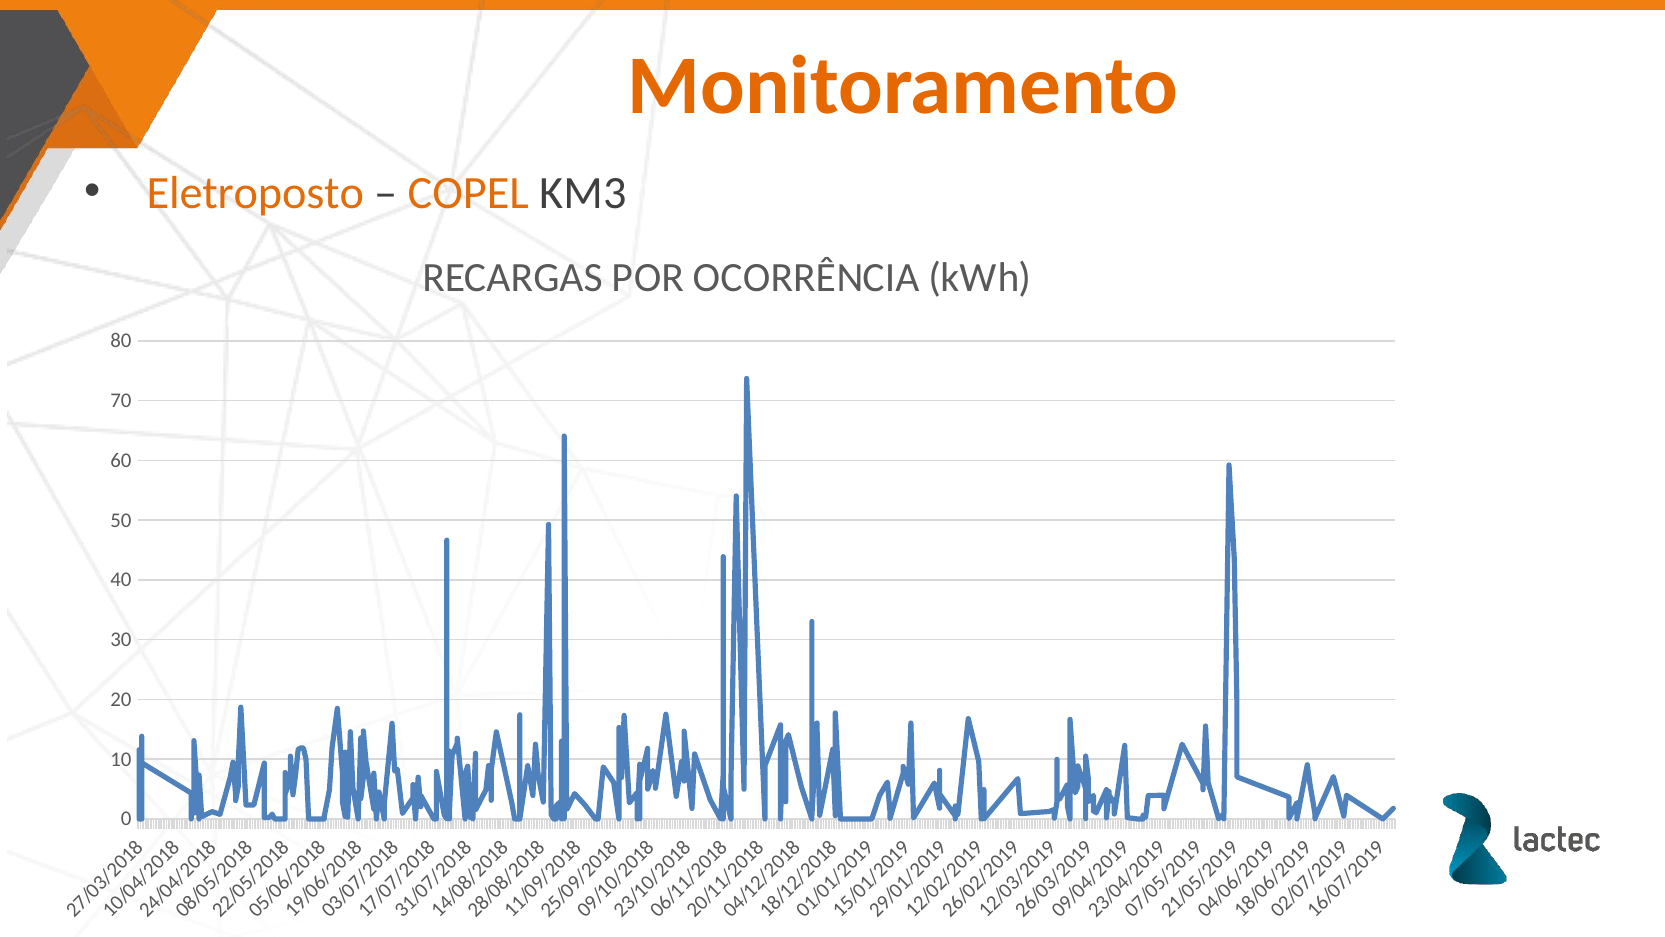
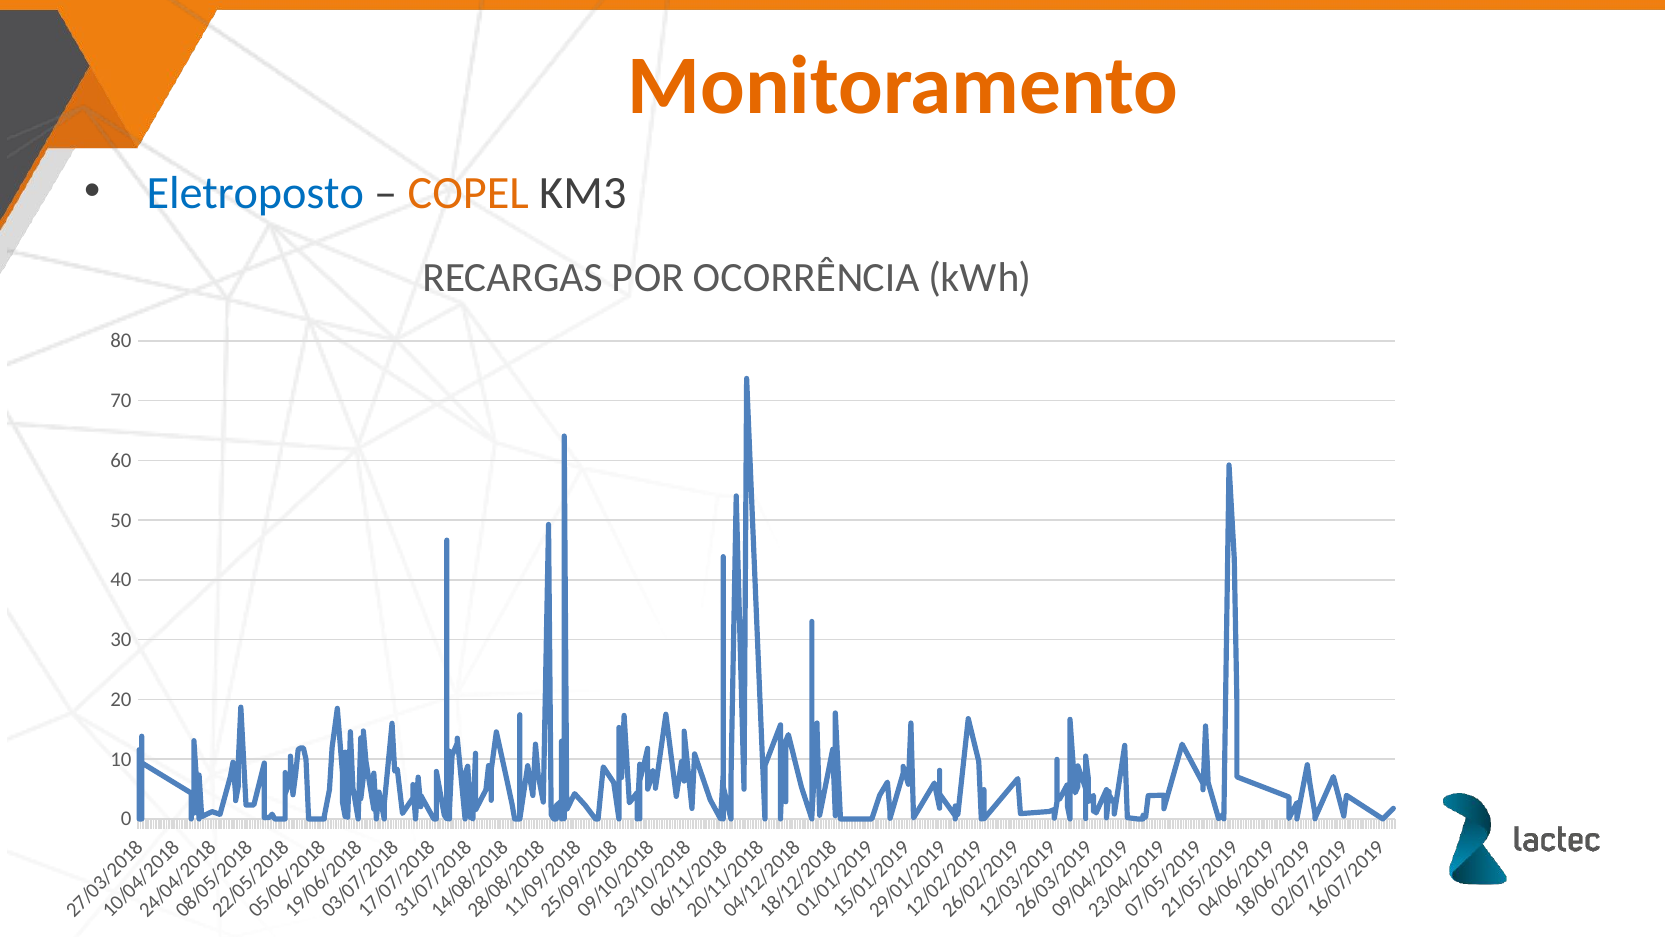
Eletroposto colour: orange -> blue
